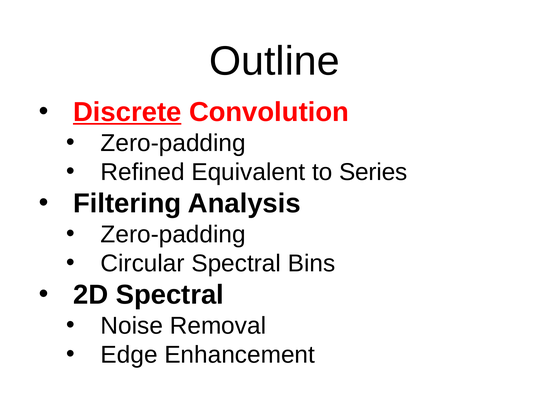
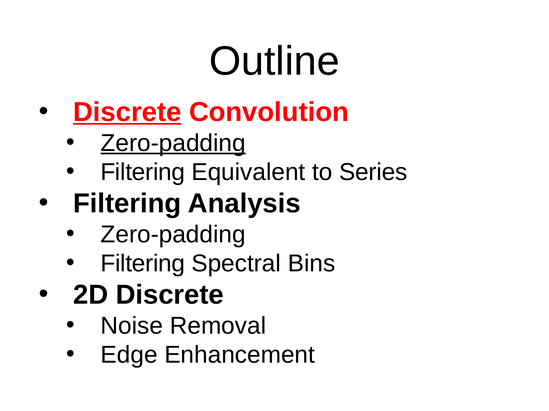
Zero-padding at (173, 143) underline: none -> present
Refined at (143, 173): Refined -> Filtering
Circular at (143, 264): Circular -> Filtering
2D Spectral: Spectral -> Discrete
